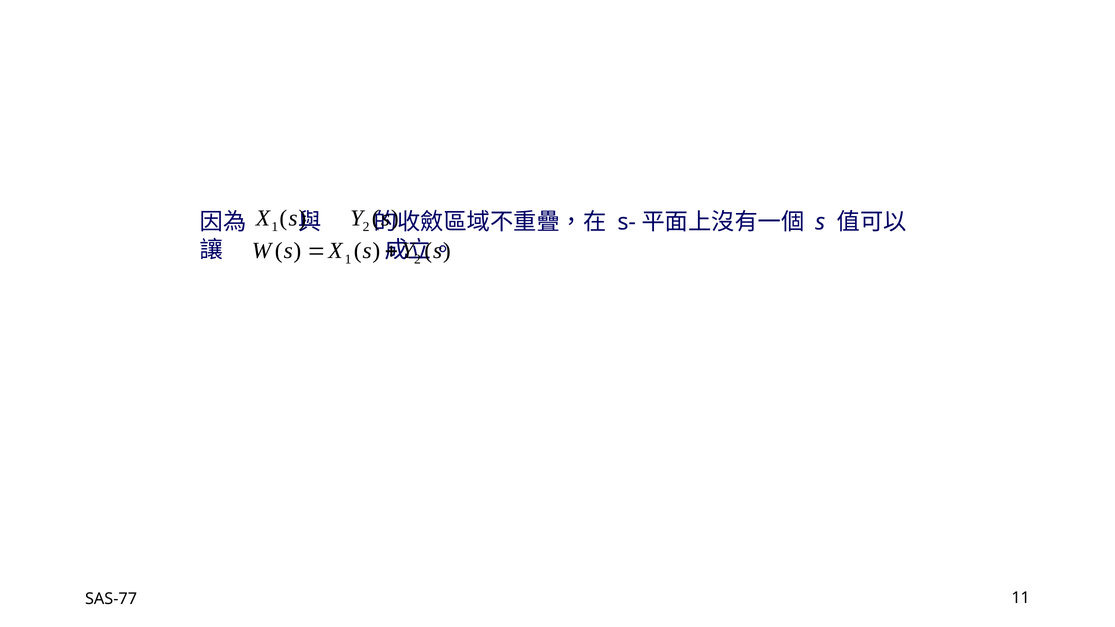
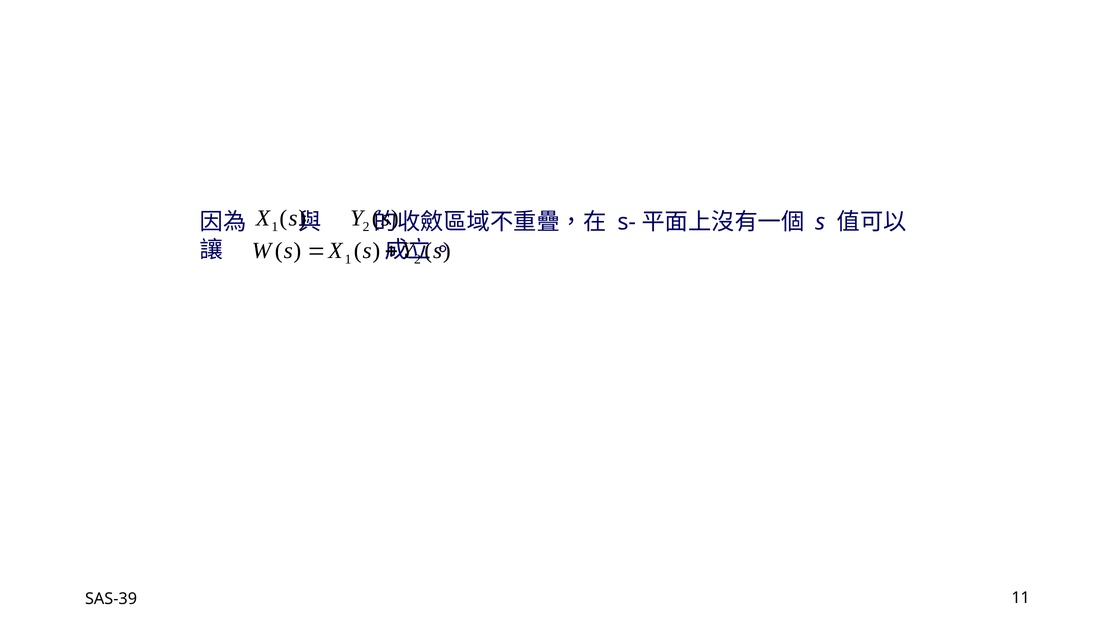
SAS-77: SAS-77 -> SAS-39
